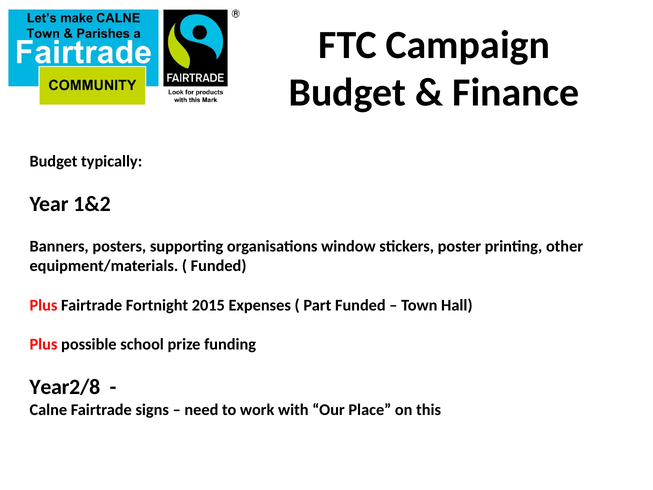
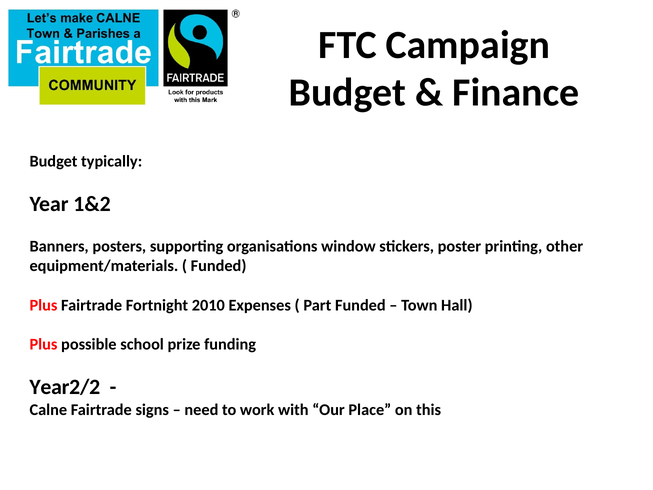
2015: 2015 -> 2010
Year2/8: Year2/8 -> Year2/2
